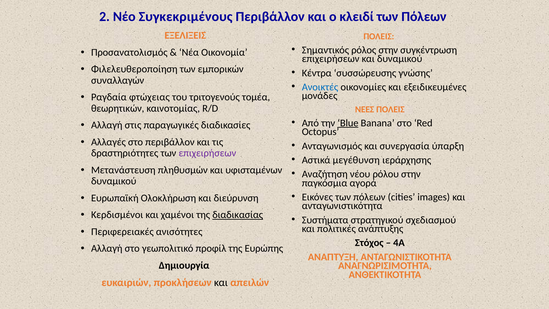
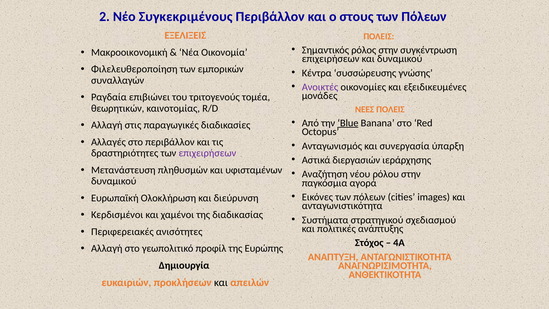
κλειδί: κλειδί -> στους
Προσανατολισμός: Προσανατολισμός -> Μακροοικονομική
Ανοικτές colour: blue -> purple
φτώχειας: φτώχειας -> επιβιώνει
μεγέθυνση: μεγέθυνση -> διεργασιών
διαδικασίας underline: present -> none
